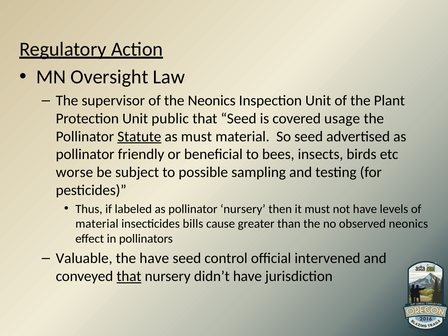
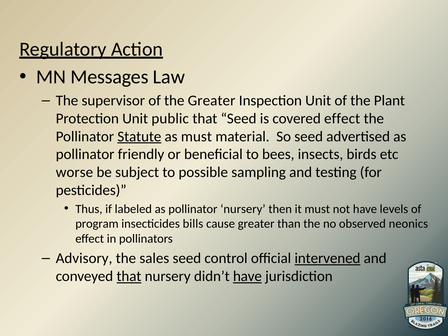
Oversight: Oversight -> Messages
the Neonics: Neonics -> Greater
covered usage: usage -> effect
material at (97, 224): material -> program
Valuable: Valuable -> Advisory
the have: have -> sales
intervened underline: none -> present
have at (247, 276) underline: none -> present
